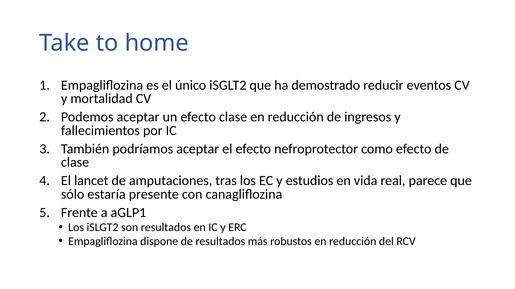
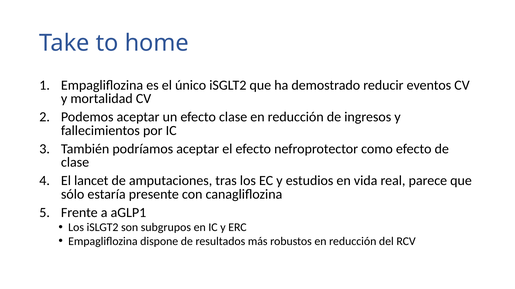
son resultados: resultados -> subgrupos
